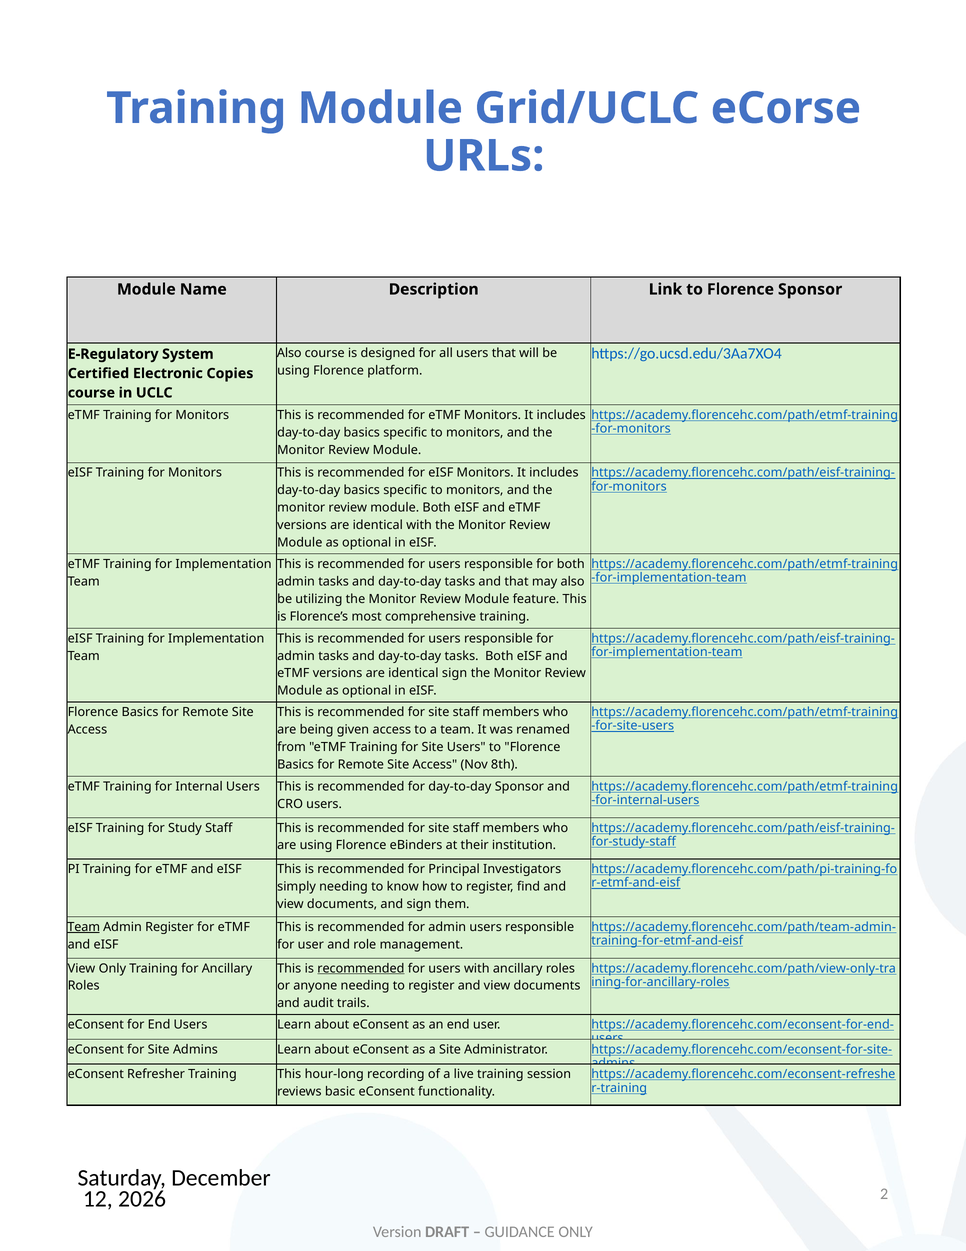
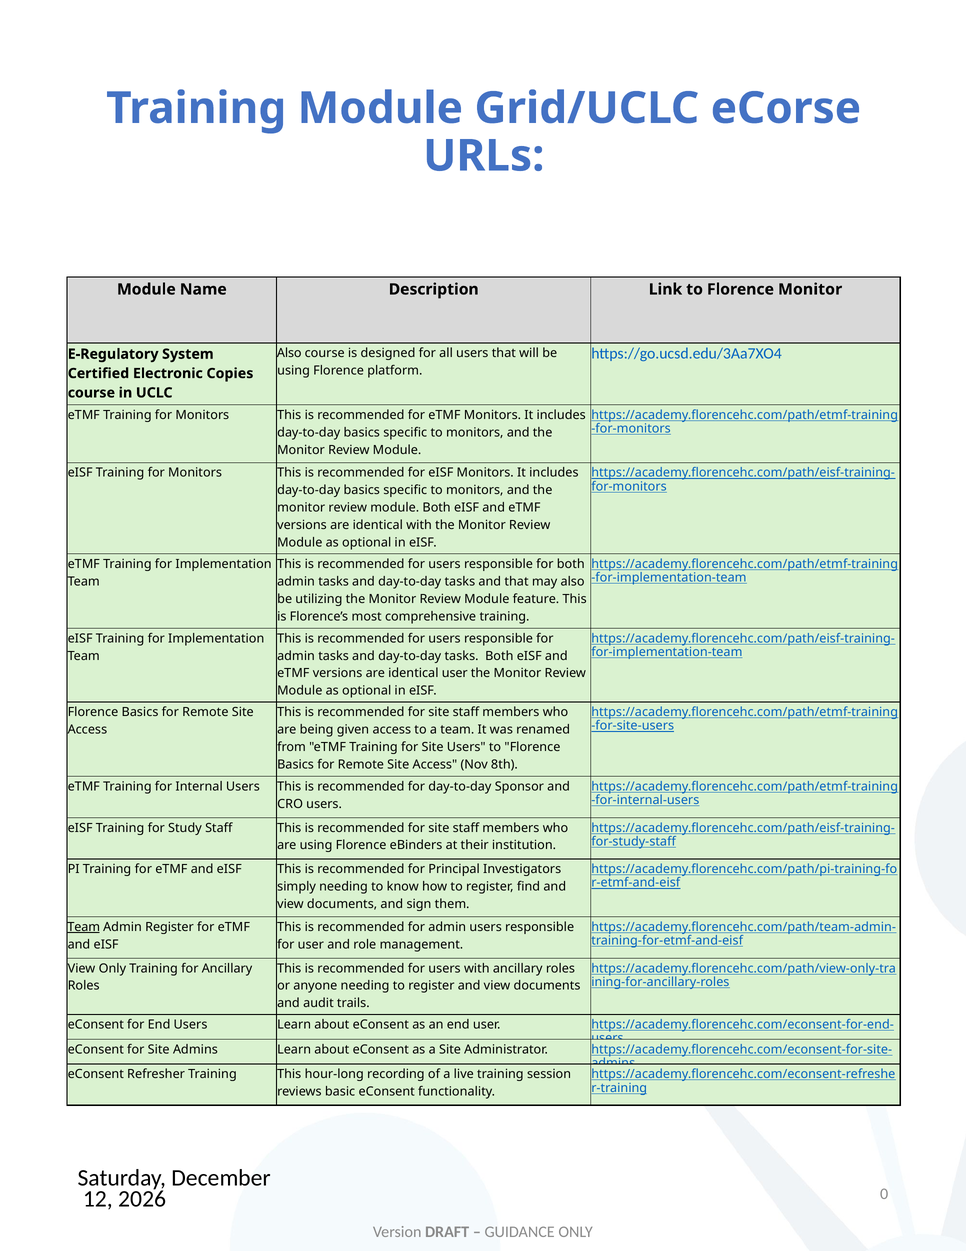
Florence Sponsor: Sponsor -> Monitor
identical sign: sign -> user
recommended at (361, 968) underline: present -> none
2: 2 -> 0
